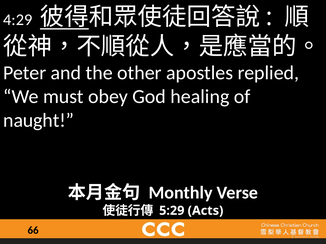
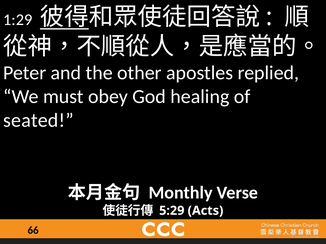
4:29: 4:29 -> 1:29
naught: naught -> seated
